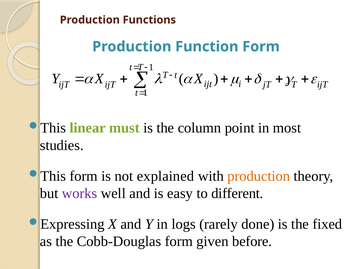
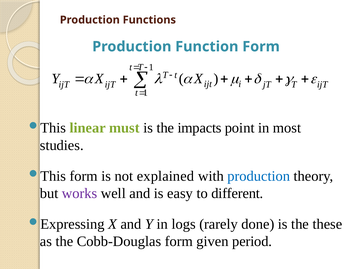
column: column -> impacts
production at (259, 176) colour: orange -> blue
fixed: fixed -> these
before: before -> period
